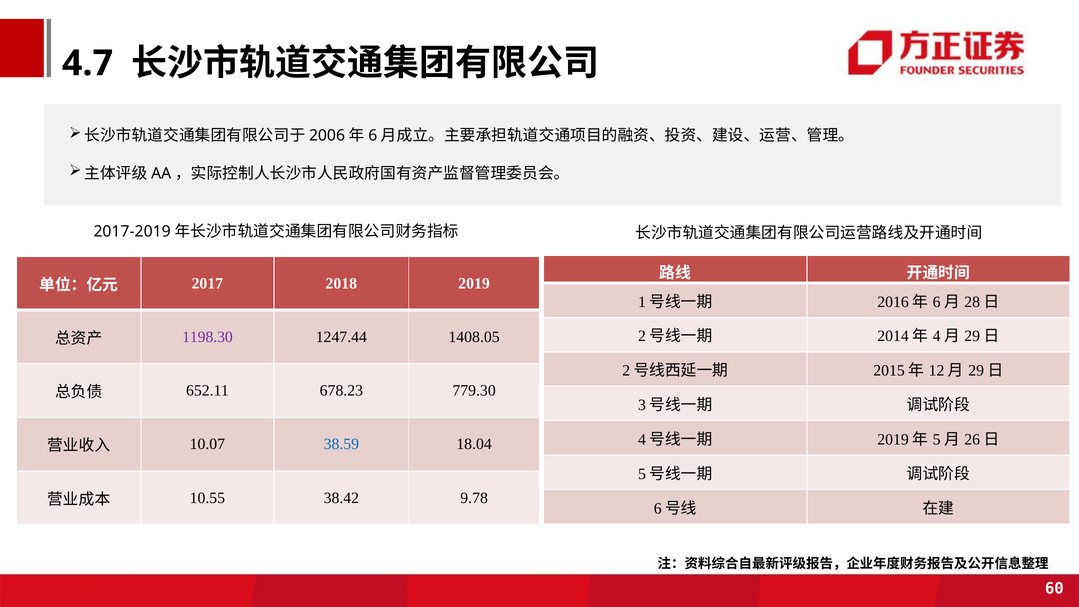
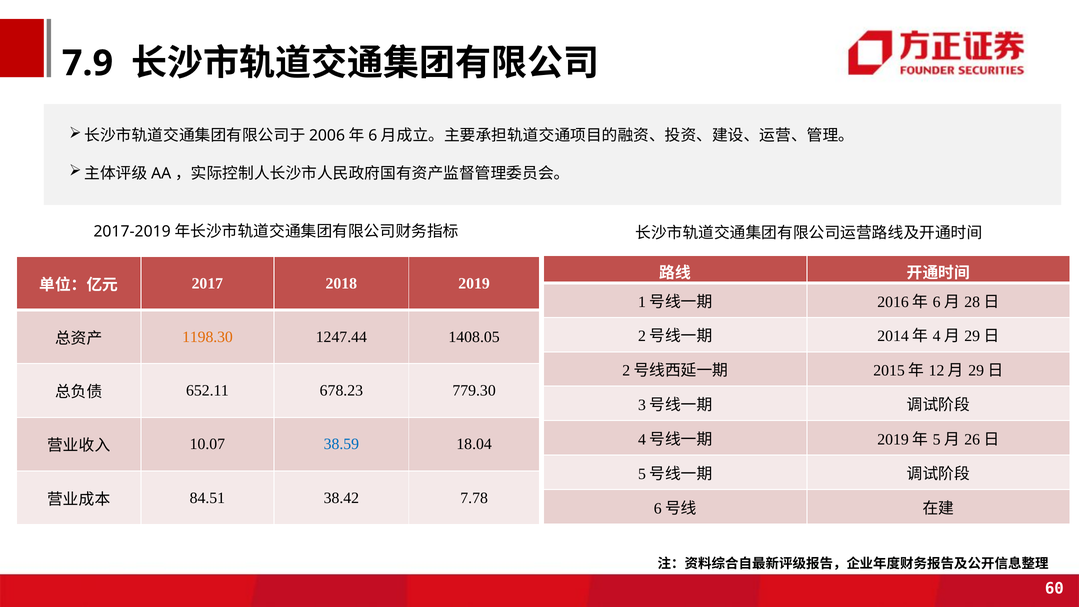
4.7: 4.7 -> 7.9
1198.30 colour: purple -> orange
10.55: 10.55 -> 84.51
9.78: 9.78 -> 7.78
